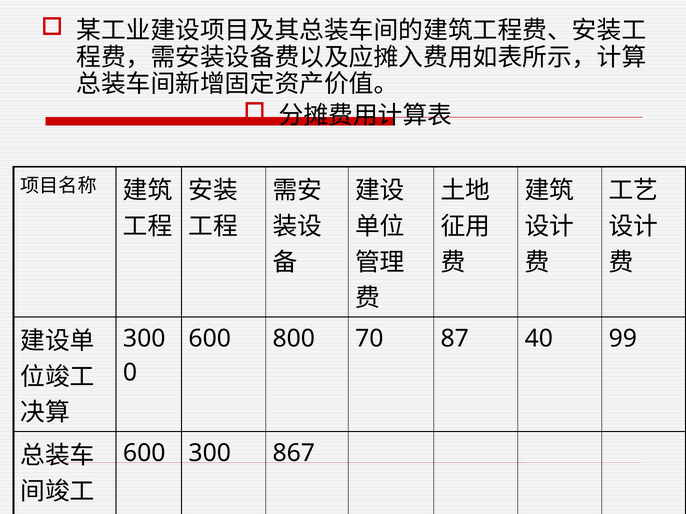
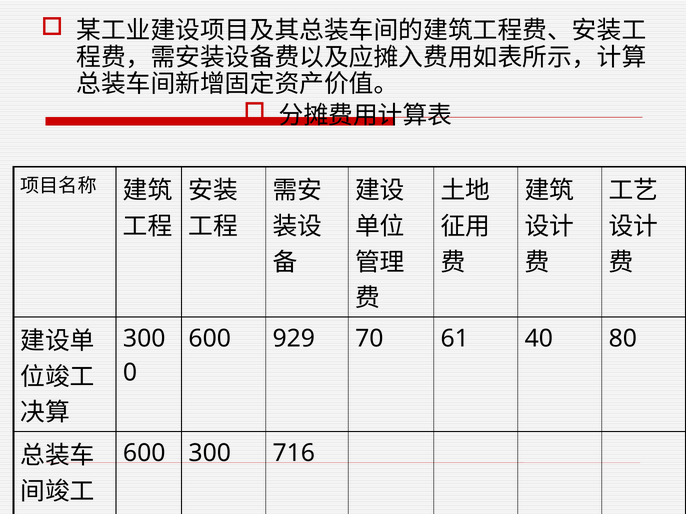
800: 800 -> 929
87: 87 -> 61
99: 99 -> 80
867: 867 -> 716
